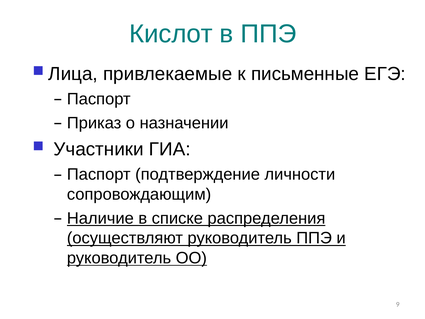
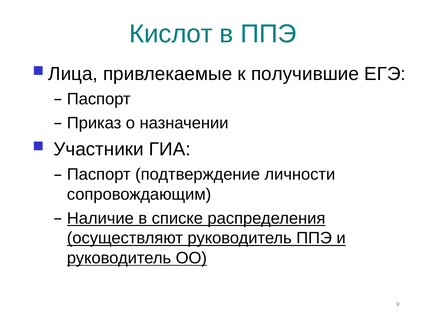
письменные: письменные -> получившие
